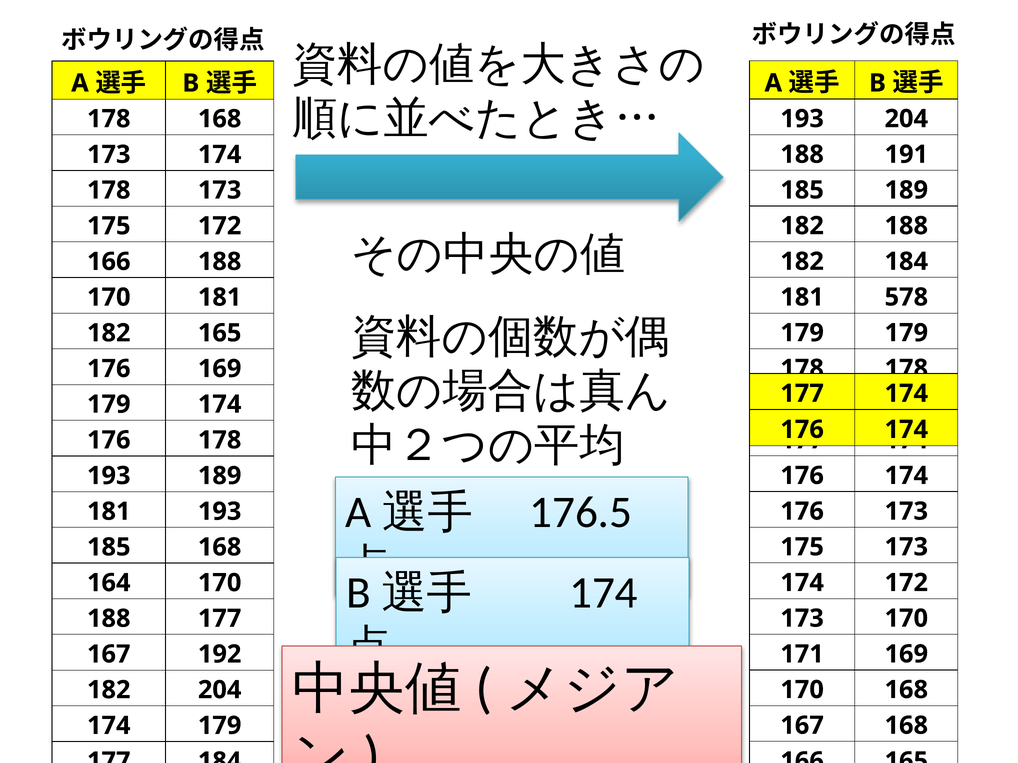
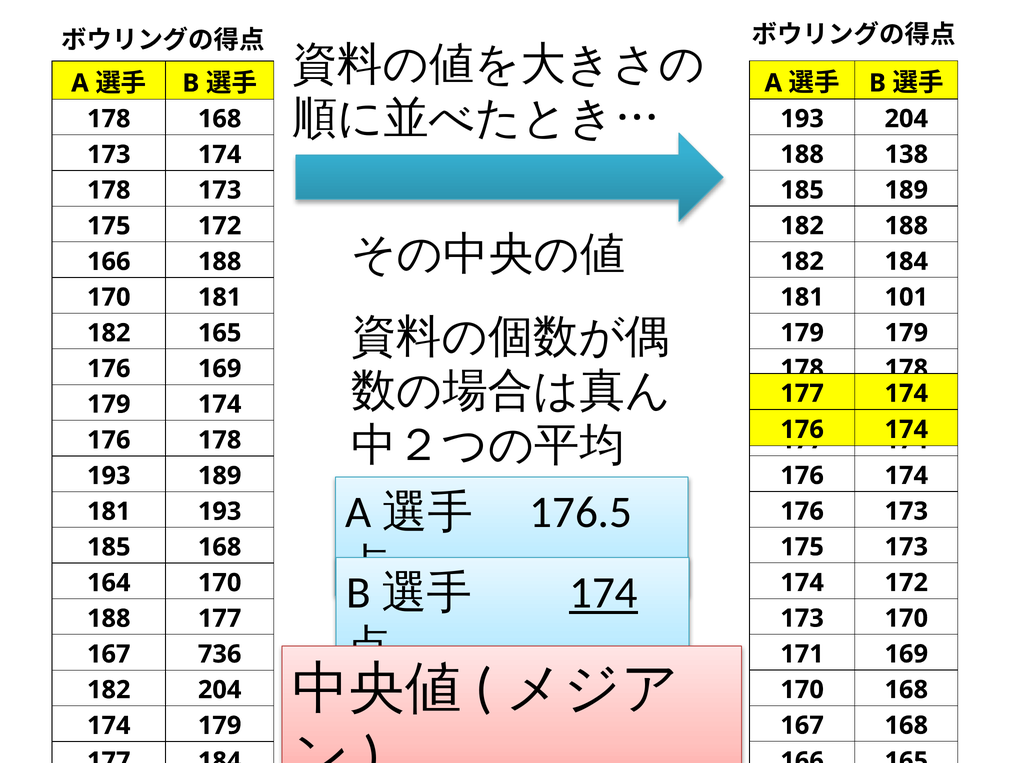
191: 191 -> 138
578: 578 -> 101
174 at (604, 593) underline: none -> present
192: 192 -> 736
